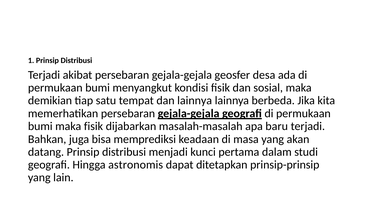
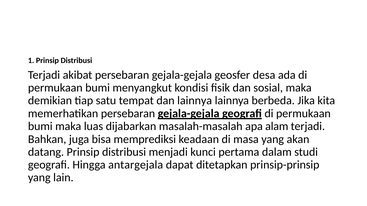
maka fisik: fisik -> luas
baru: baru -> alam
astronomis: astronomis -> antargejala
